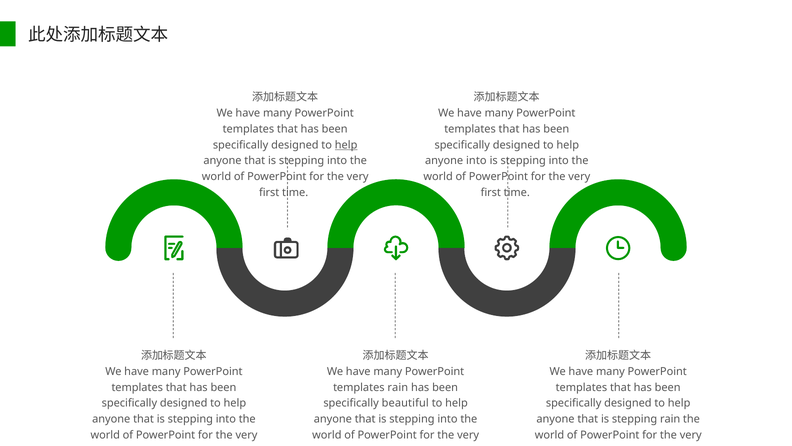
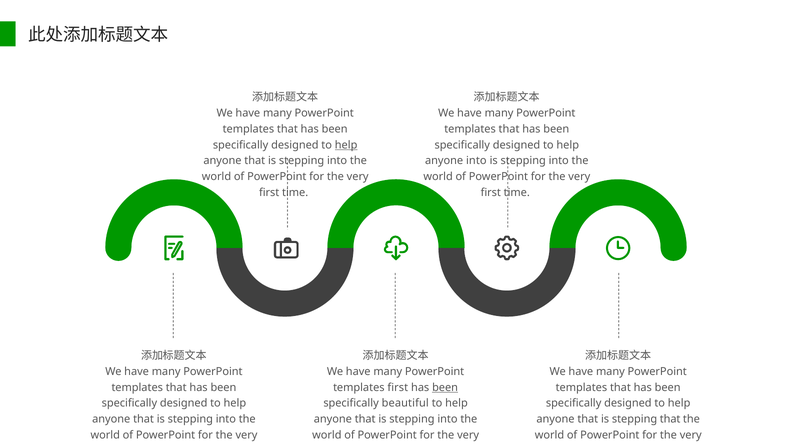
templates rain: rain -> first
been at (445, 387) underline: none -> present
stepping rain: rain -> that
